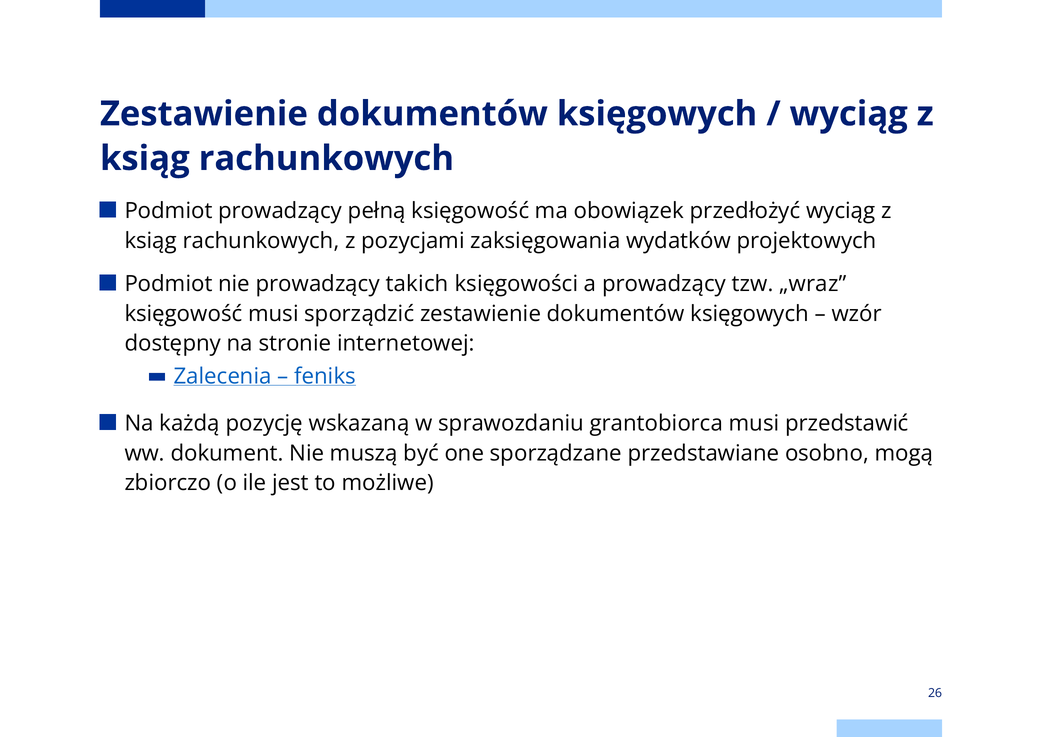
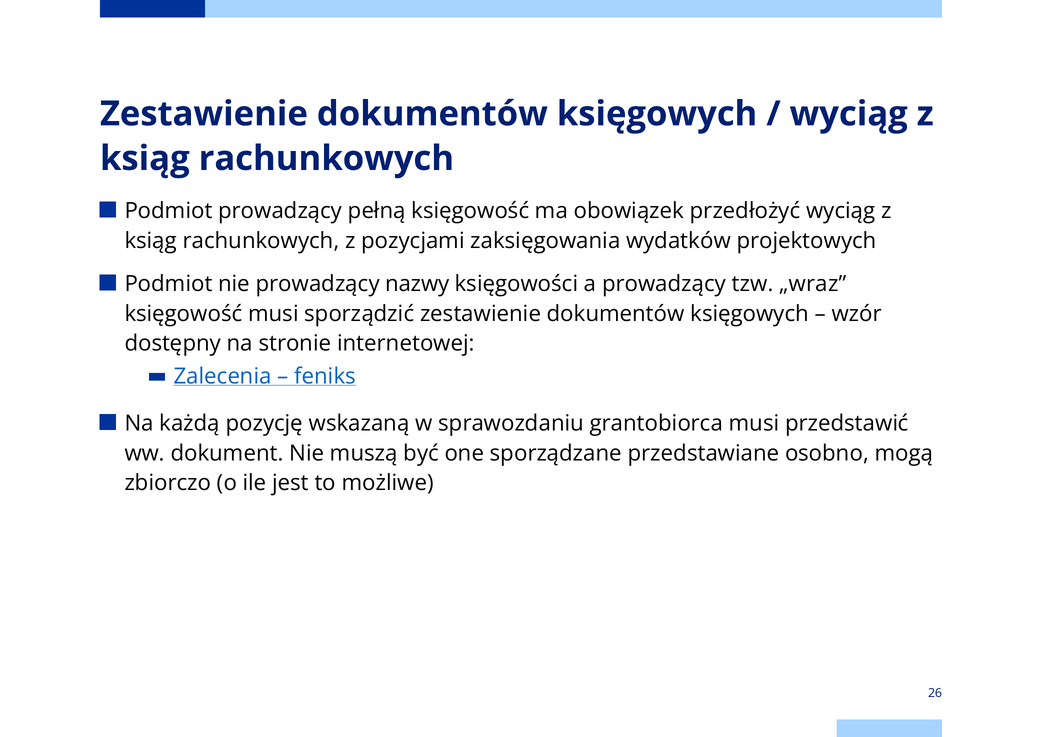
takich: takich -> nazwy
